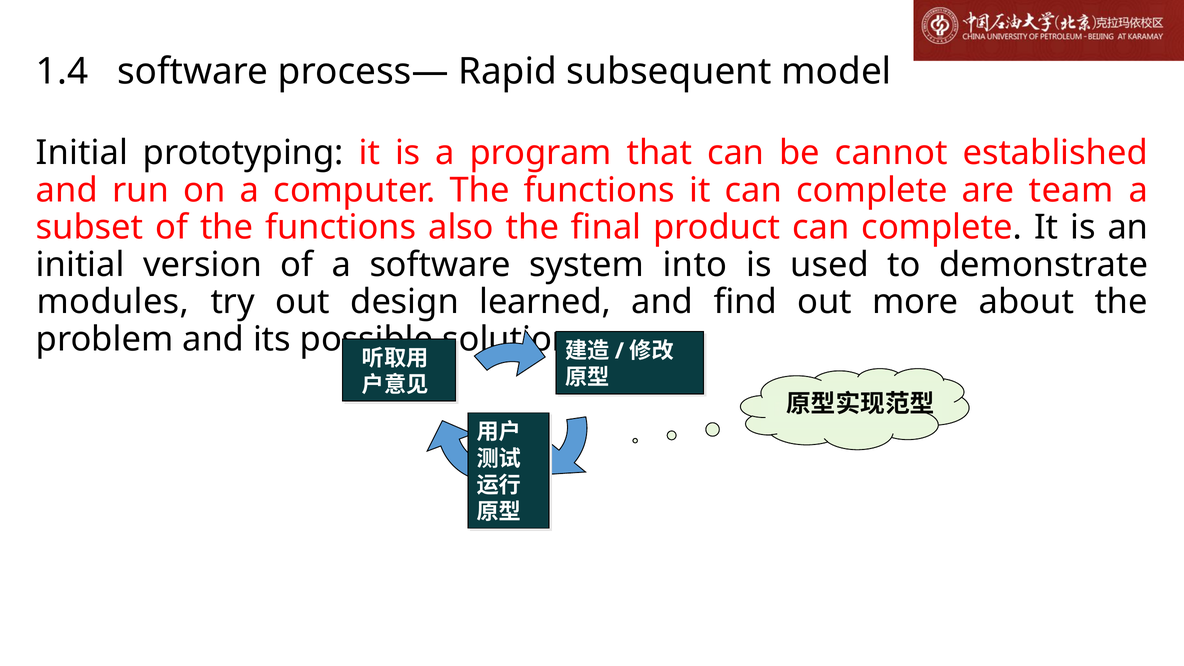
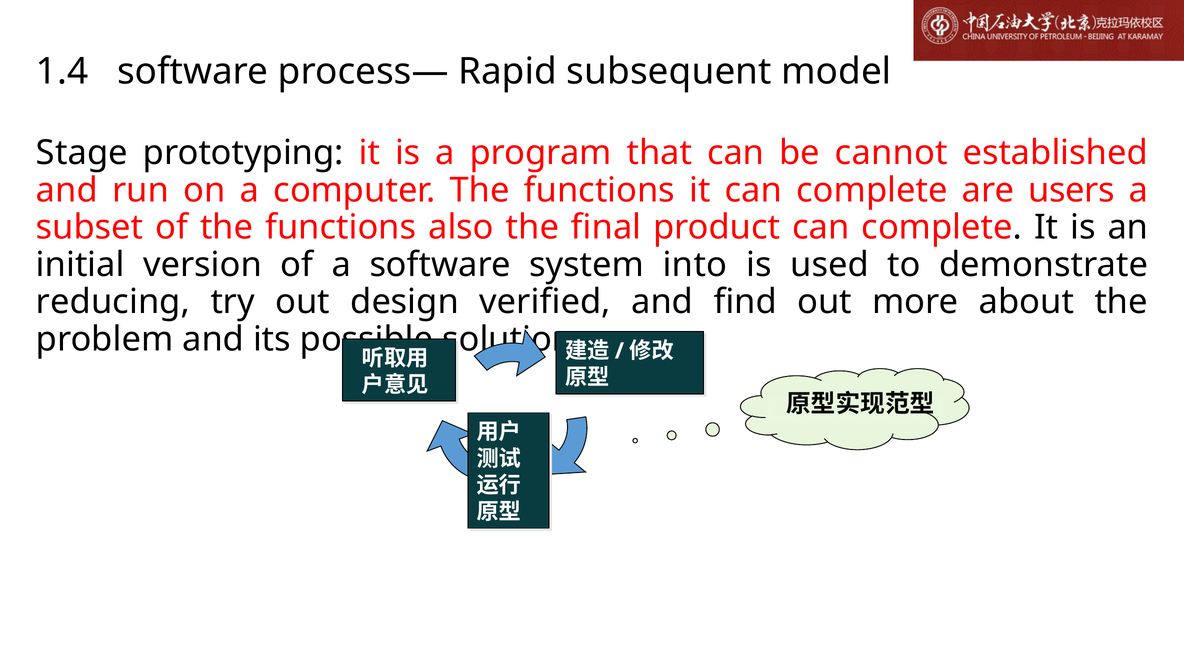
Initial at (82, 153): Initial -> Stage
team: team -> users
modules: modules -> reducing
learned: learned -> verified
